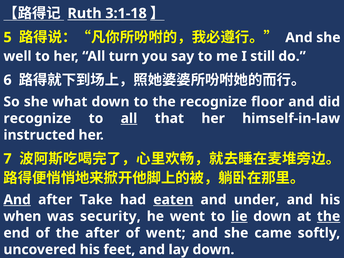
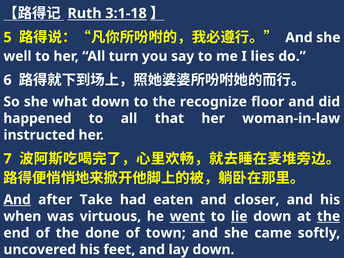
still: still -> lies
recognize at (37, 118): recognize -> happened
all at (129, 118) underline: present -> none
himself-in-law: himself-in-law -> woman-in-law
eaten underline: present -> none
under: under -> closer
security: security -> virtuous
went at (187, 216) underline: none -> present
the after: after -> done
of went: went -> town
